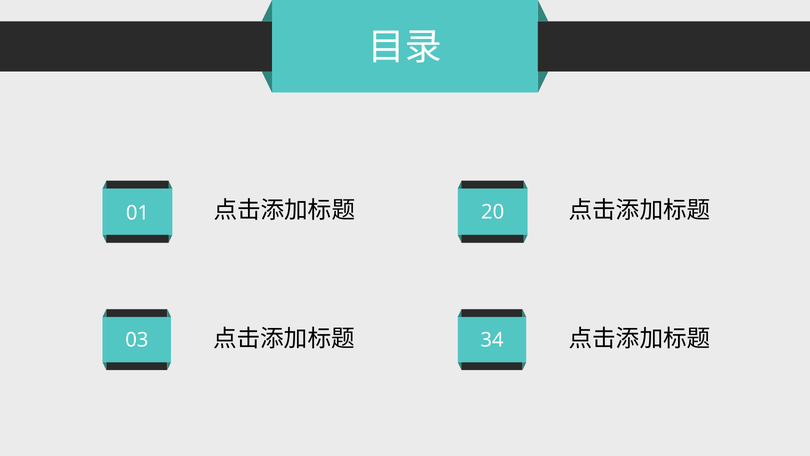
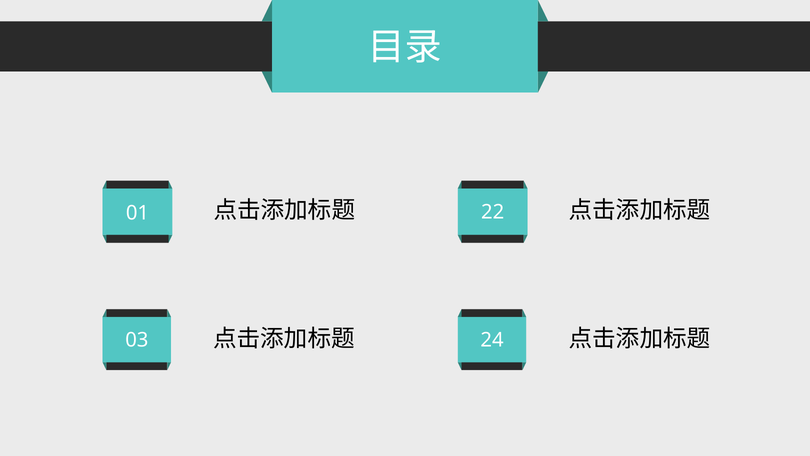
20: 20 -> 22
34: 34 -> 24
